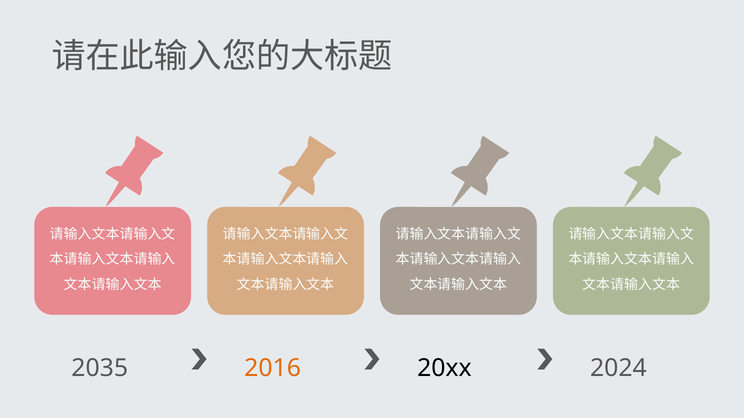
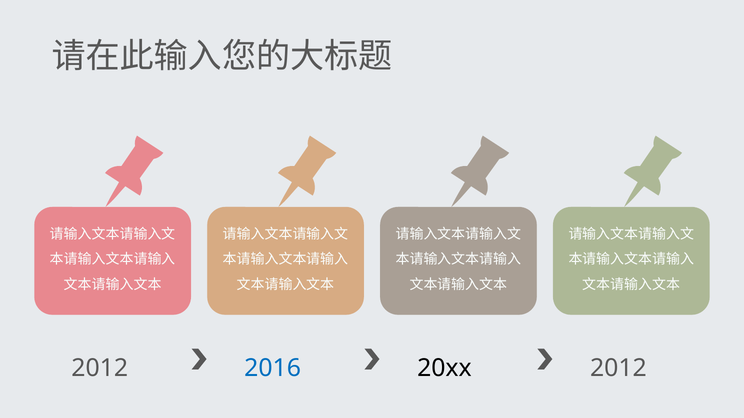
2035 at (100, 369): 2035 -> 2012
2016 colour: orange -> blue
2024 at (618, 369): 2024 -> 2012
